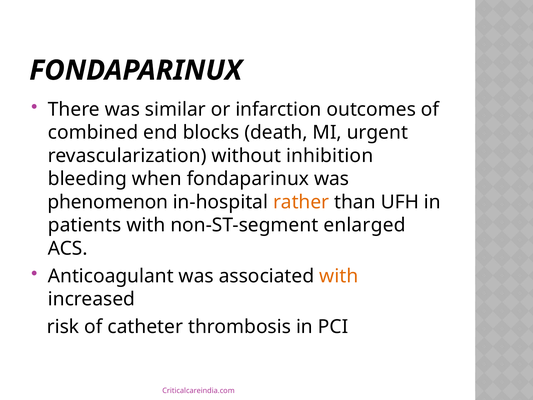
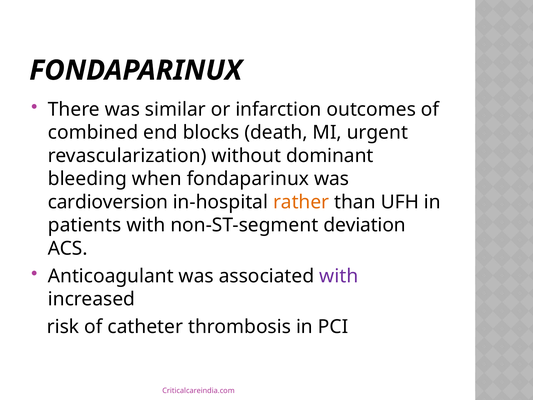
inhibition: inhibition -> dominant
phenomenon: phenomenon -> cardioversion
enlarged: enlarged -> deviation
with at (339, 276) colour: orange -> purple
